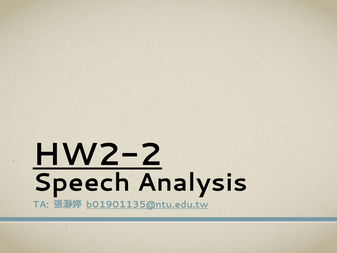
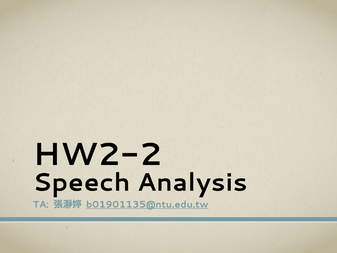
HW2-2 underline: present -> none
